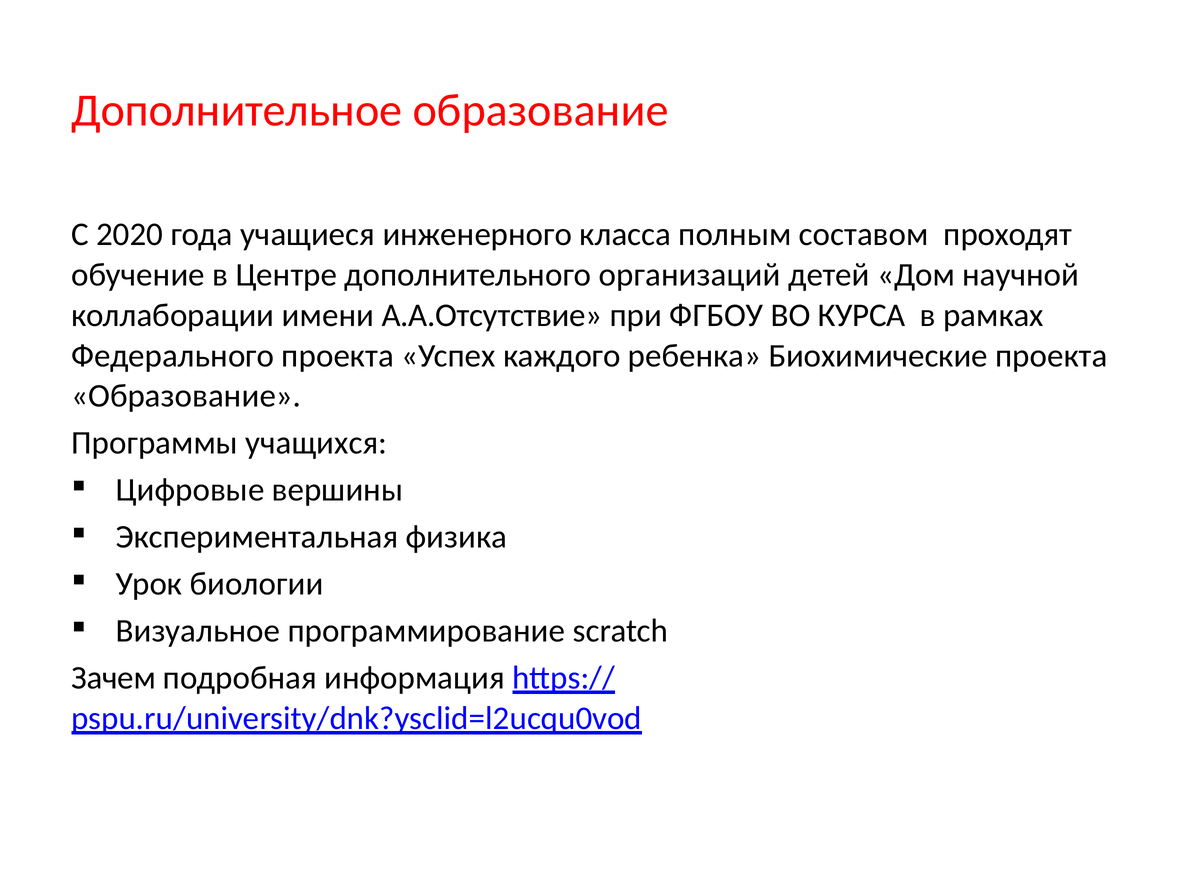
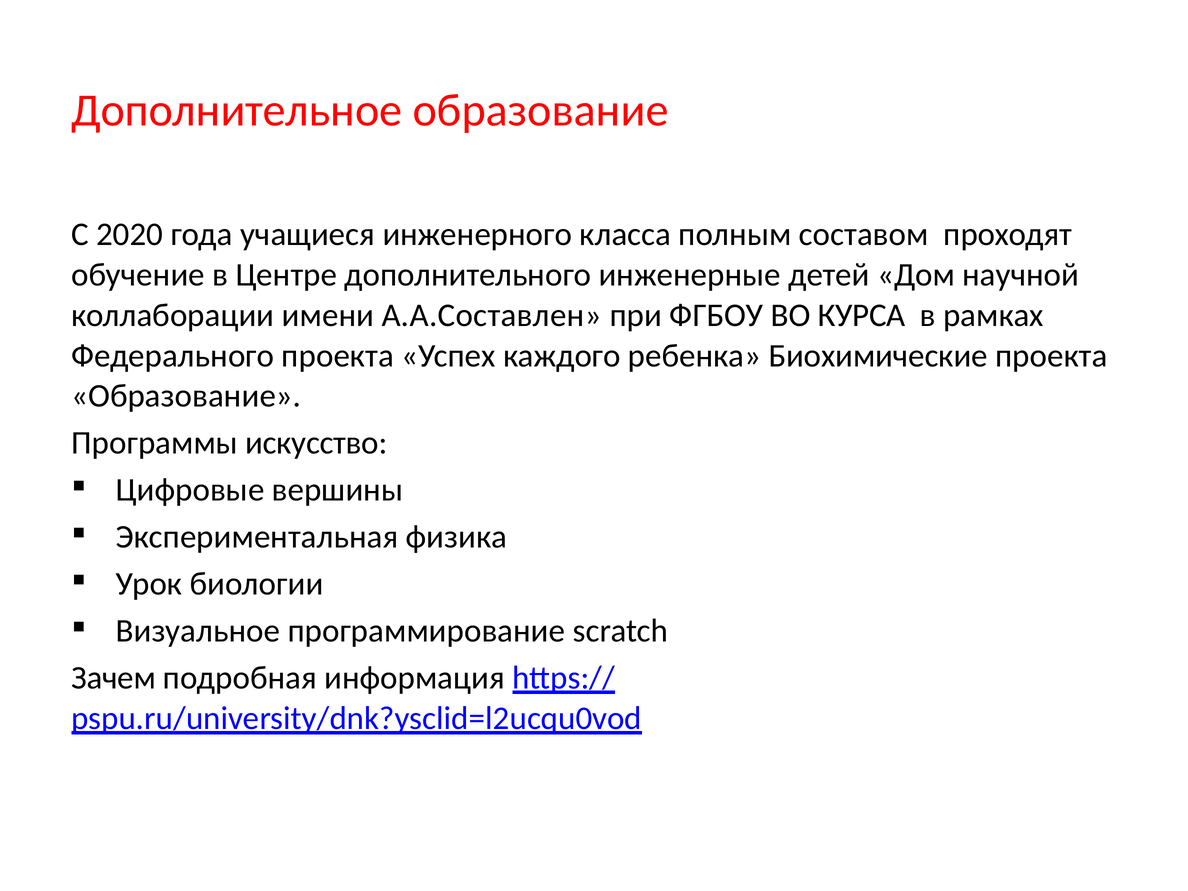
организаций: организаций -> инженерные
А.А.Отсутствие: А.А.Отсутствие -> А.А.Составлен
учащихся: учащихся -> искусство
